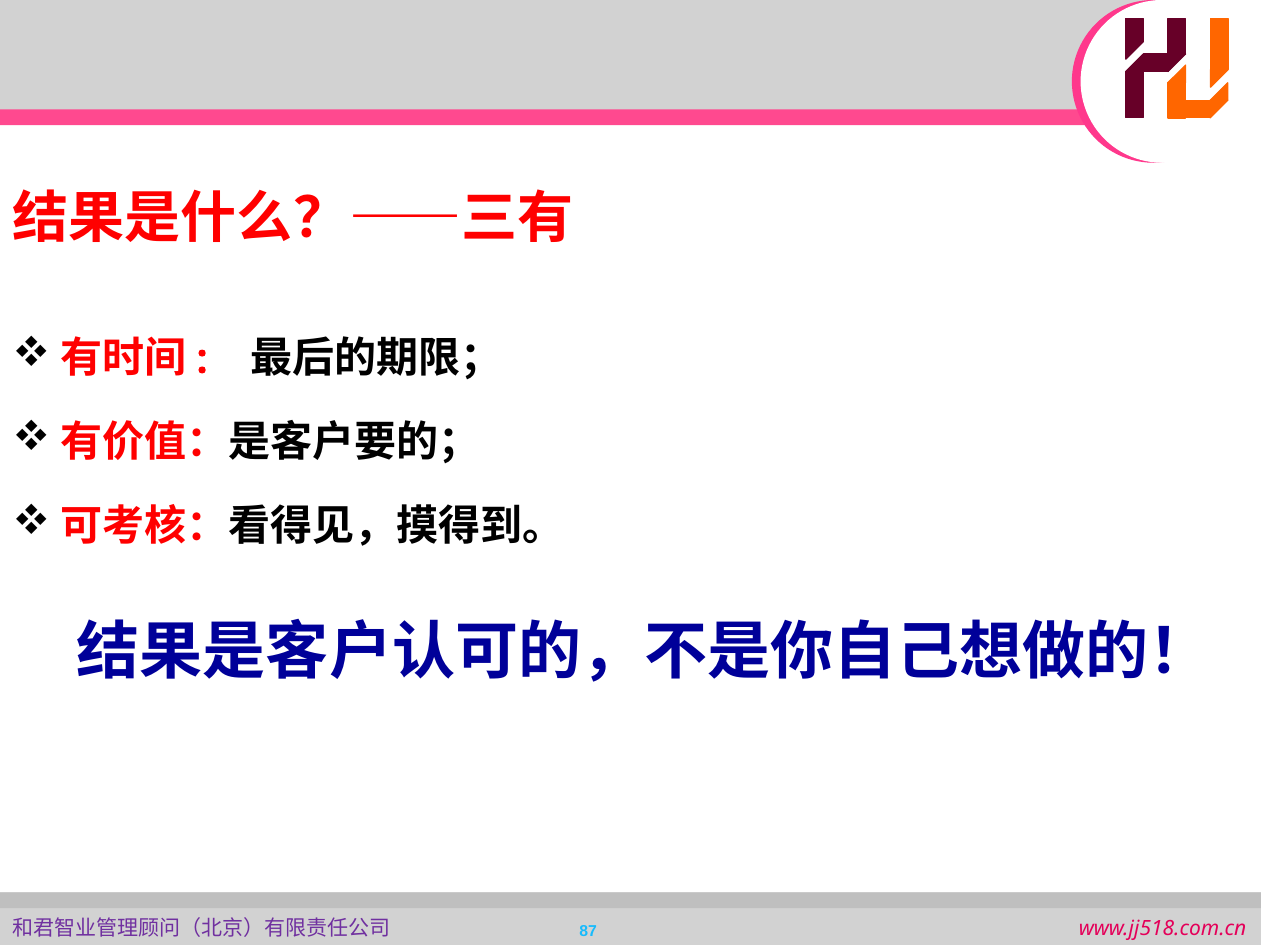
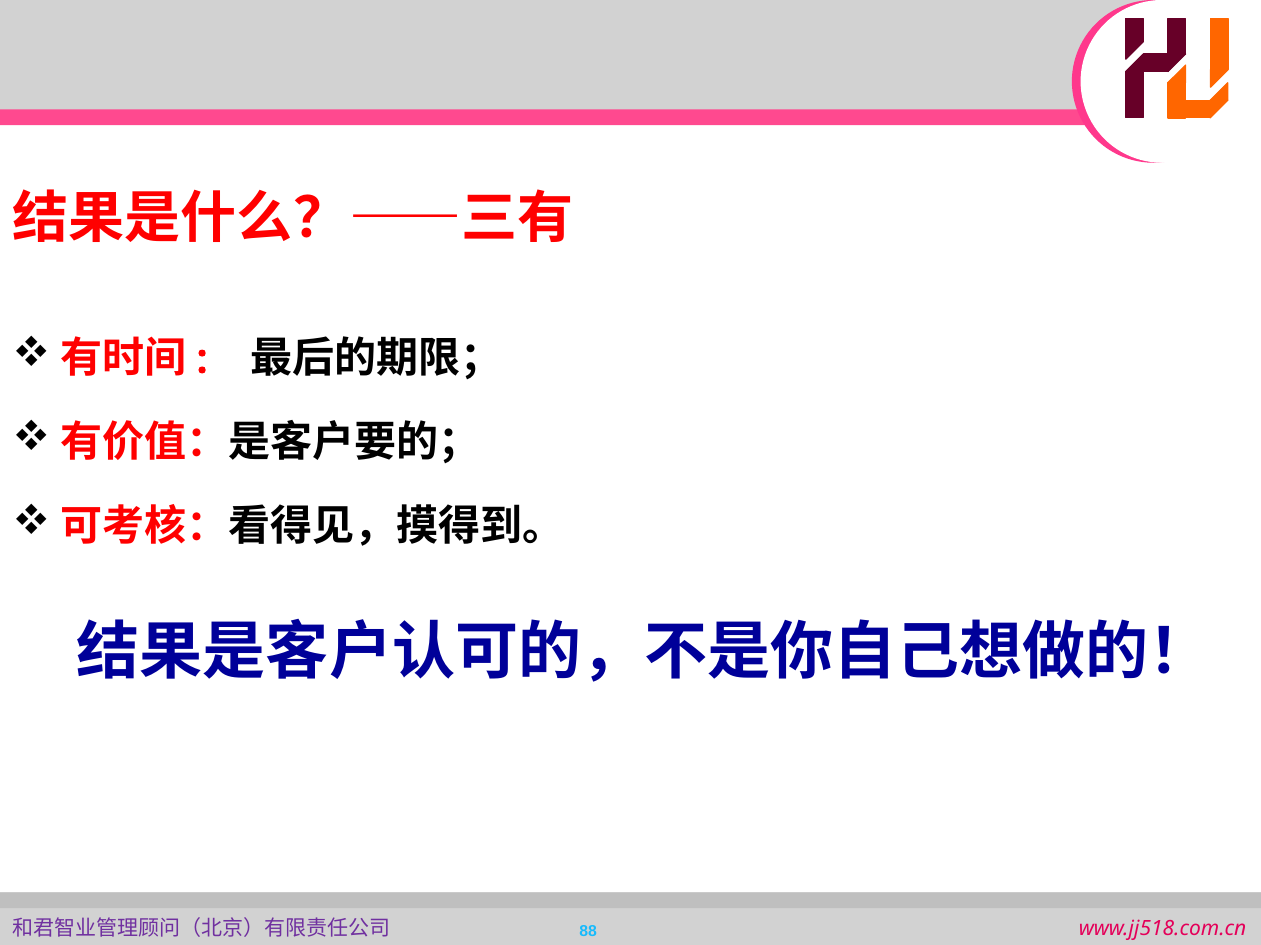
87: 87 -> 88
